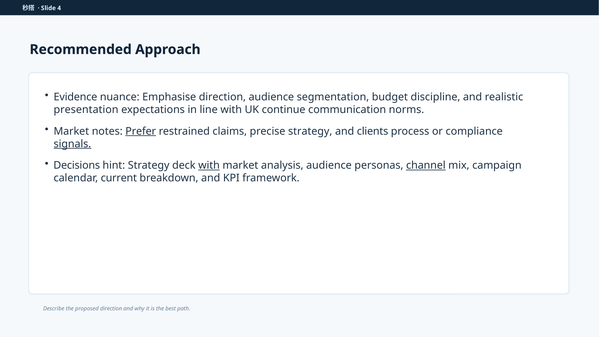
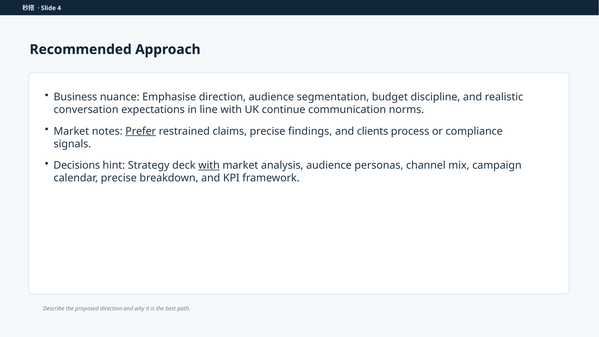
Evidence: Evidence -> Business
presentation: presentation -> conversation
precise strategy: strategy -> findings
signals underline: present -> none
channel underline: present -> none
calendar current: current -> precise
